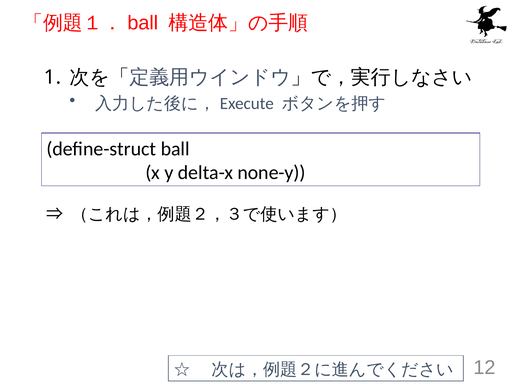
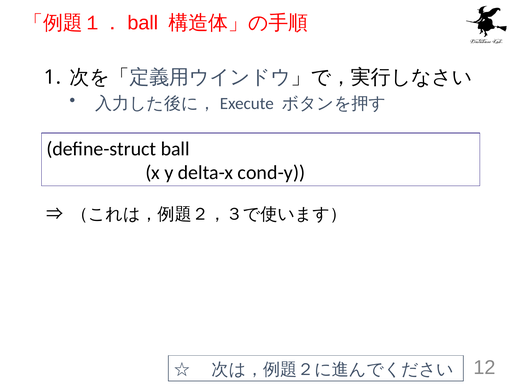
none-y: none-y -> cond-y
